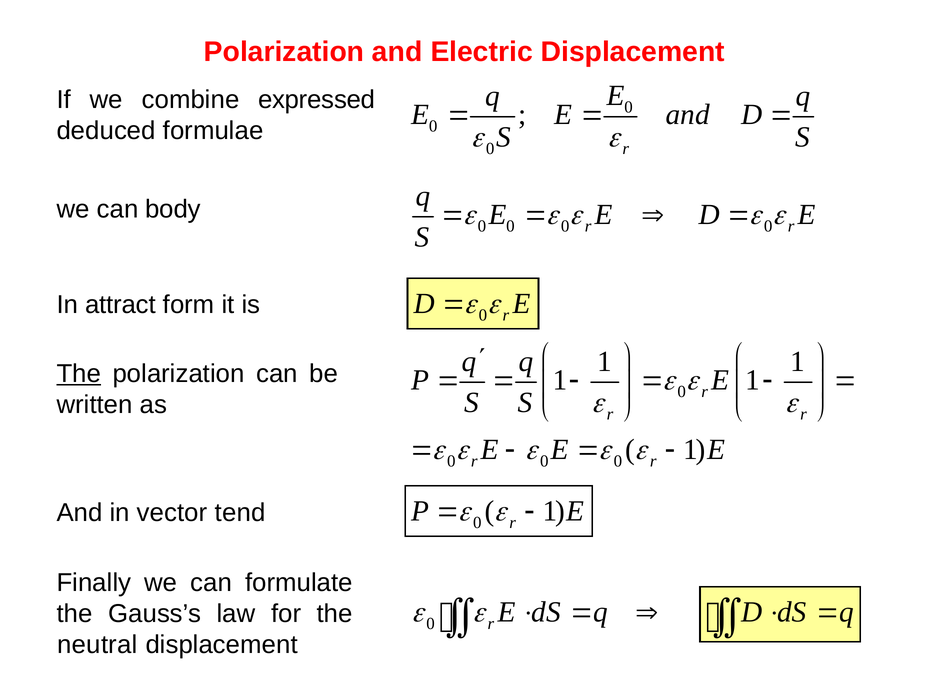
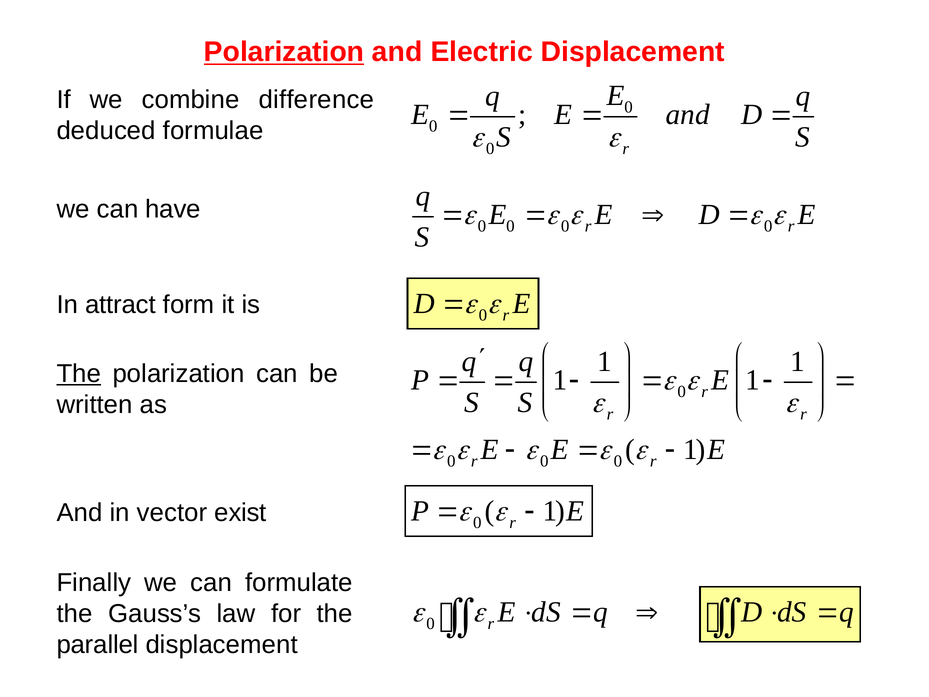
Polarization at (284, 52) underline: none -> present
expressed: expressed -> difference
body: body -> have
tend: tend -> exist
neutral: neutral -> parallel
